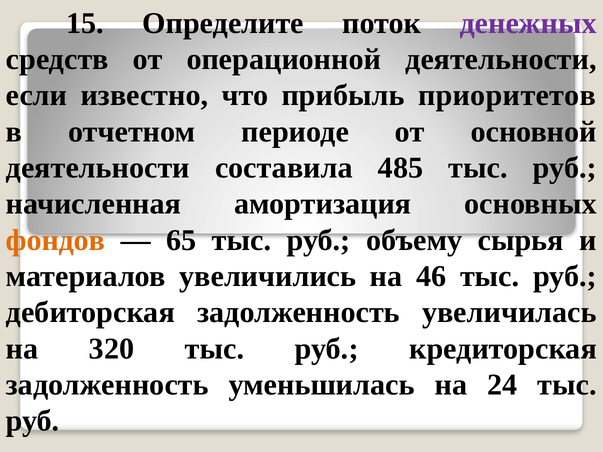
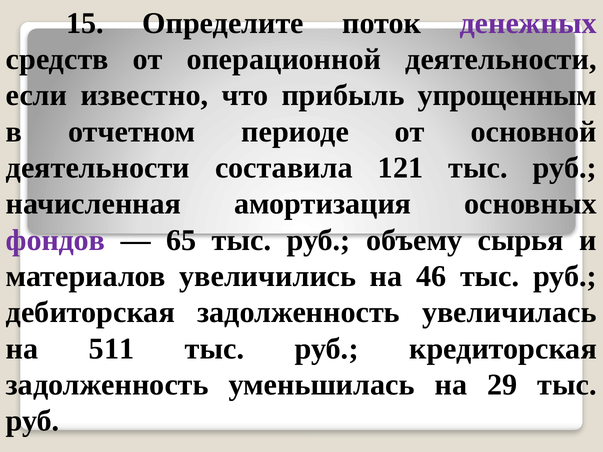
приоритетов: приоритетов -> упрощенным
485: 485 -> 121
фондов colour: orange -> purple
320: 320 -> 511
24: 24 -> 29
